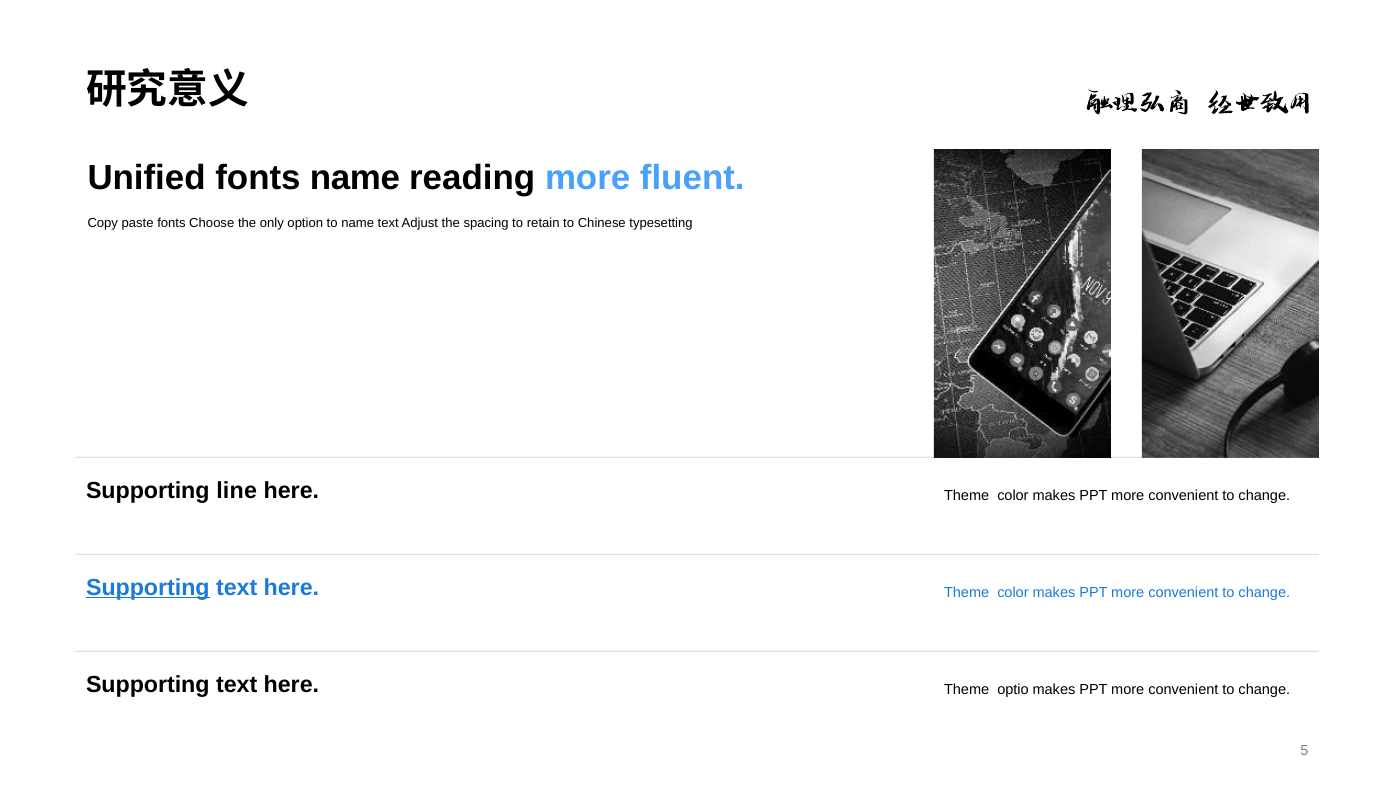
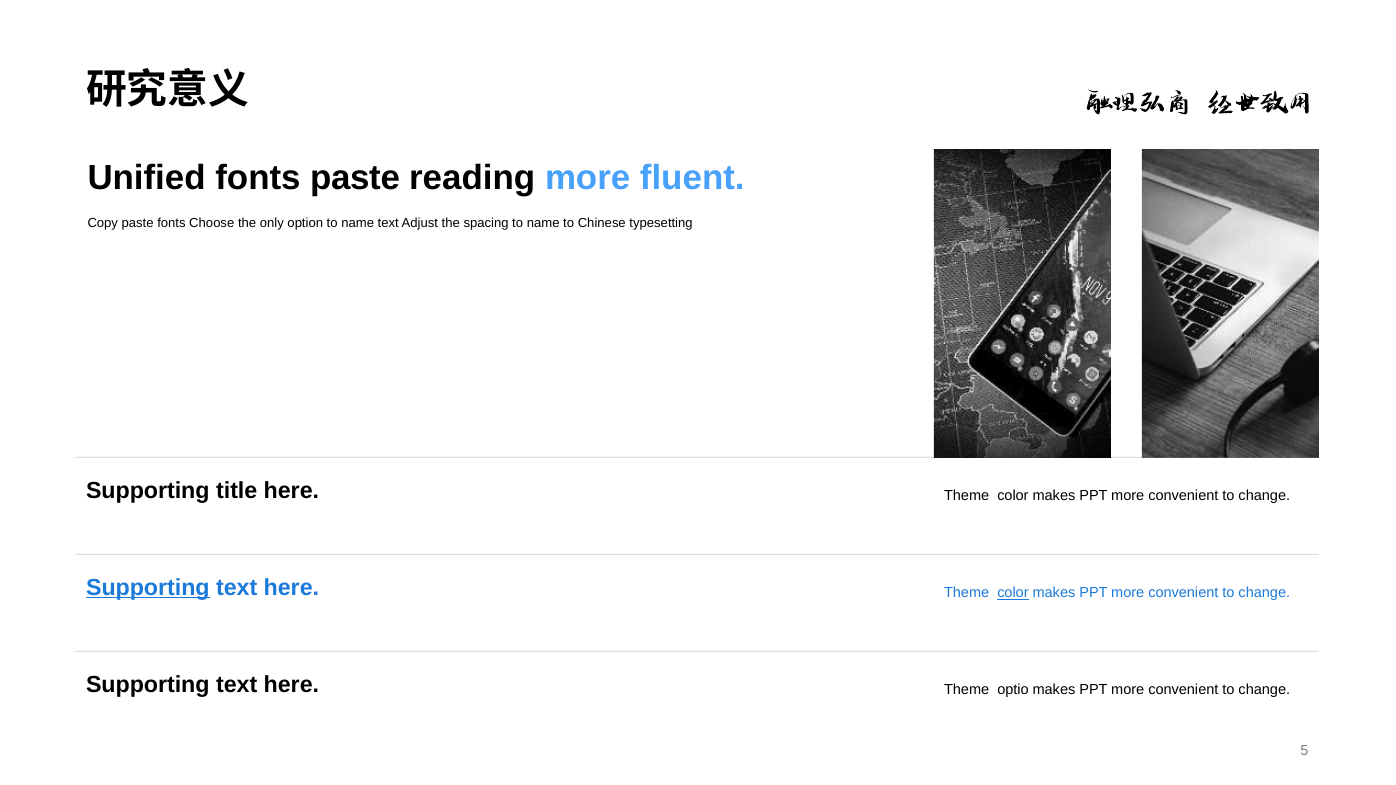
fonts name: name -> paste
spacing to retain: retain -> name
line: line -> title
color at (1013, 593) underline: none -> present
